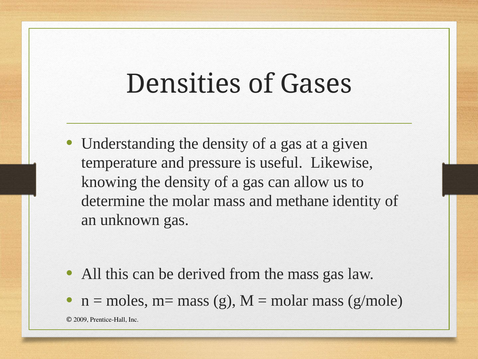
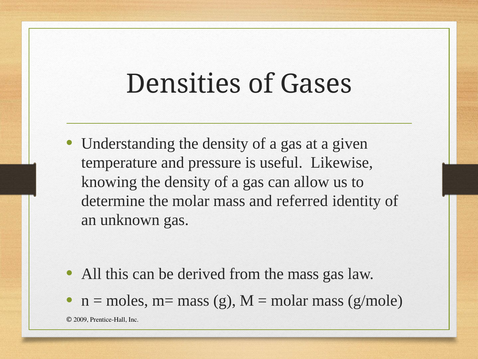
methane: methane -> referred
